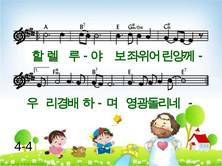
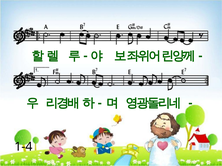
4-4: 4-4 -> 1-4
